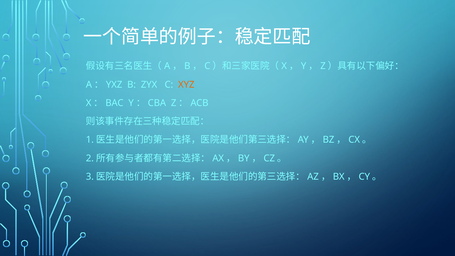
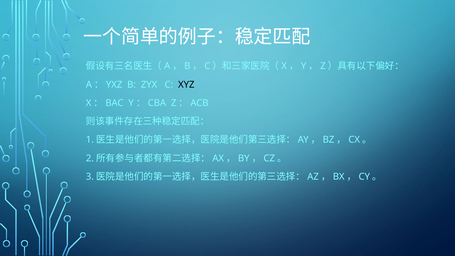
XYZ colour: orange -> black
